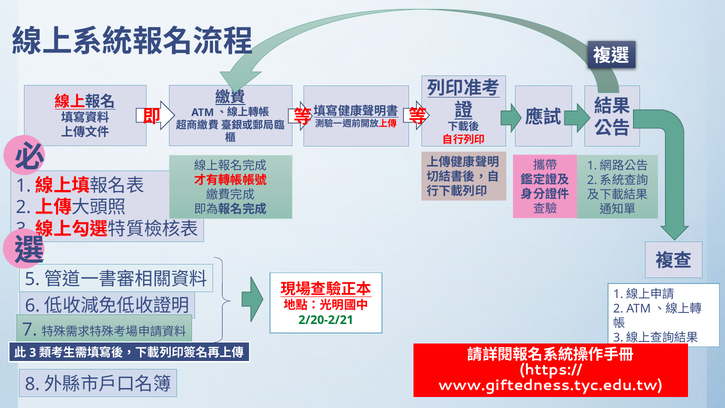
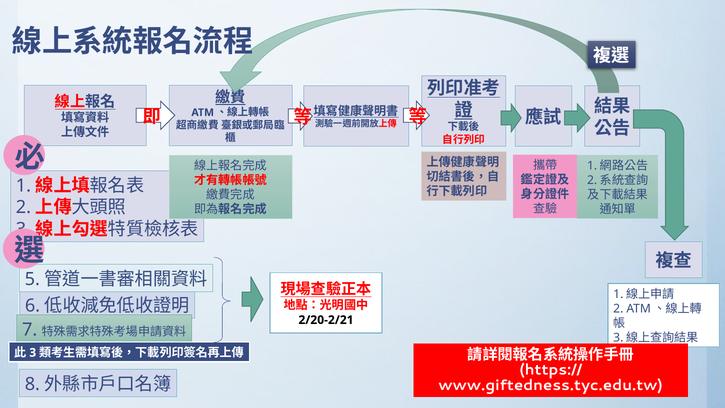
2/20-2/21 colour: green -> black
